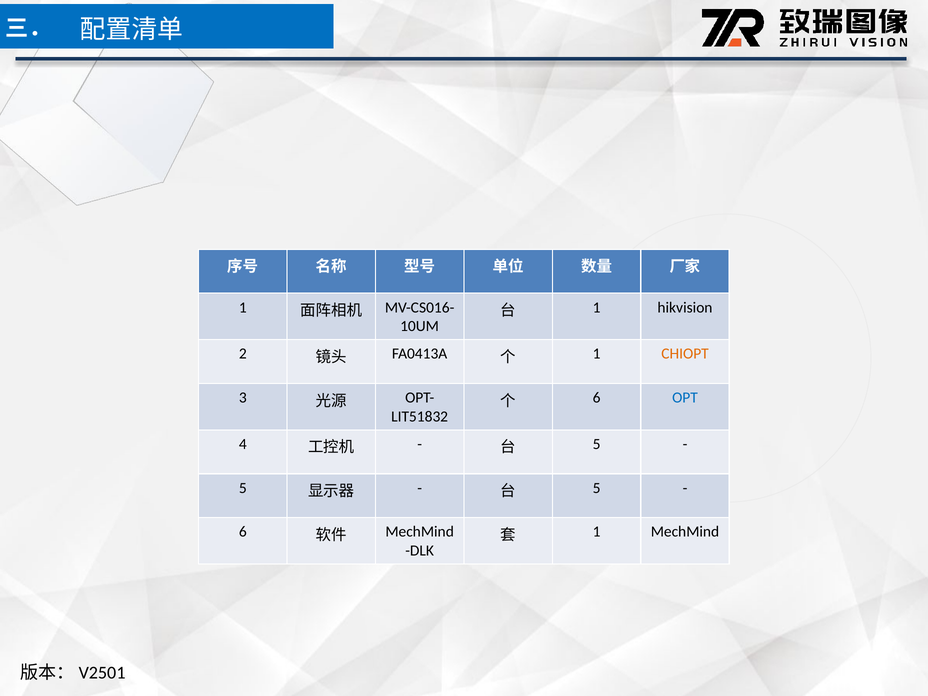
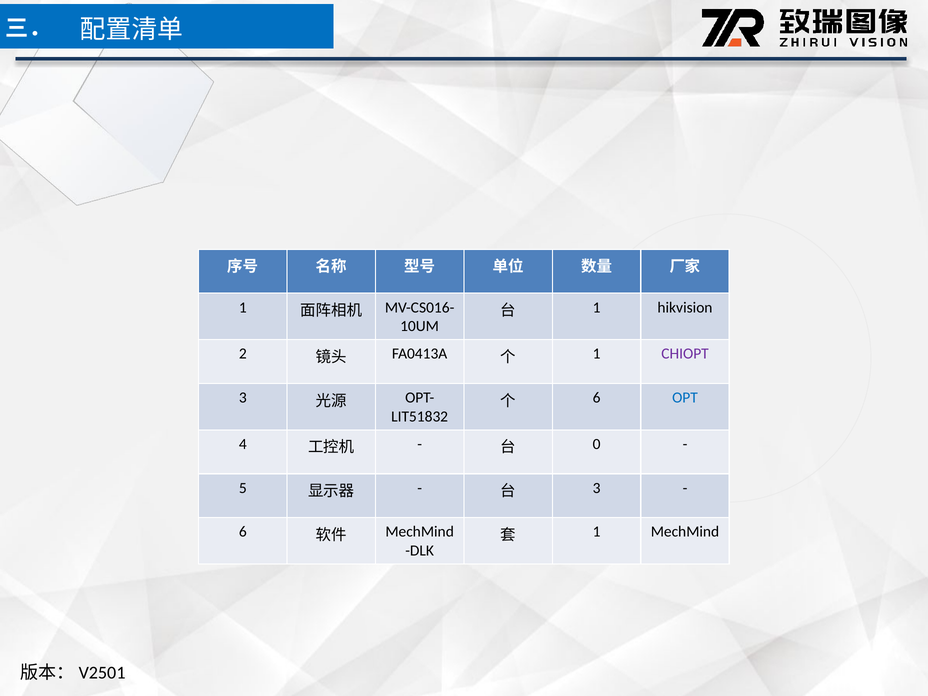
CHIOPT colour: orange -> purple
5 at (597, 444): 5 -> 0
5 at (597, 488): 5 -> 3
